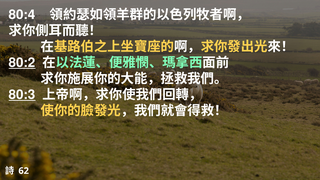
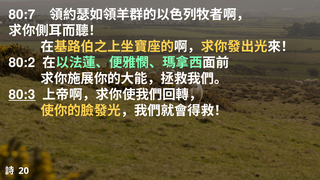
80:4: 80:4 -> 80:7
80:2 underline: present -> none
62: 62 -> 20
